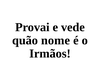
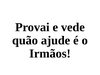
nome: nome -> ajude
